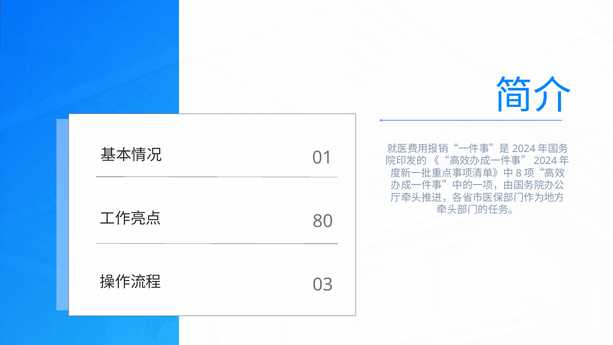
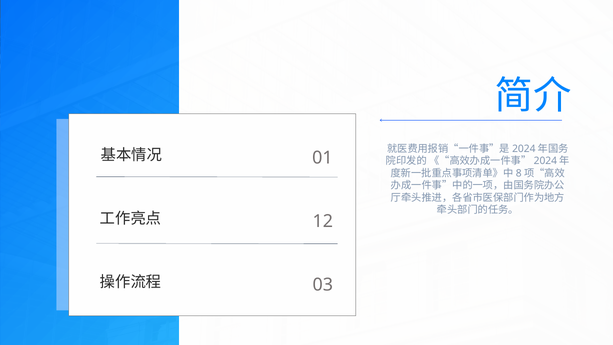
80: 80 -> 12
